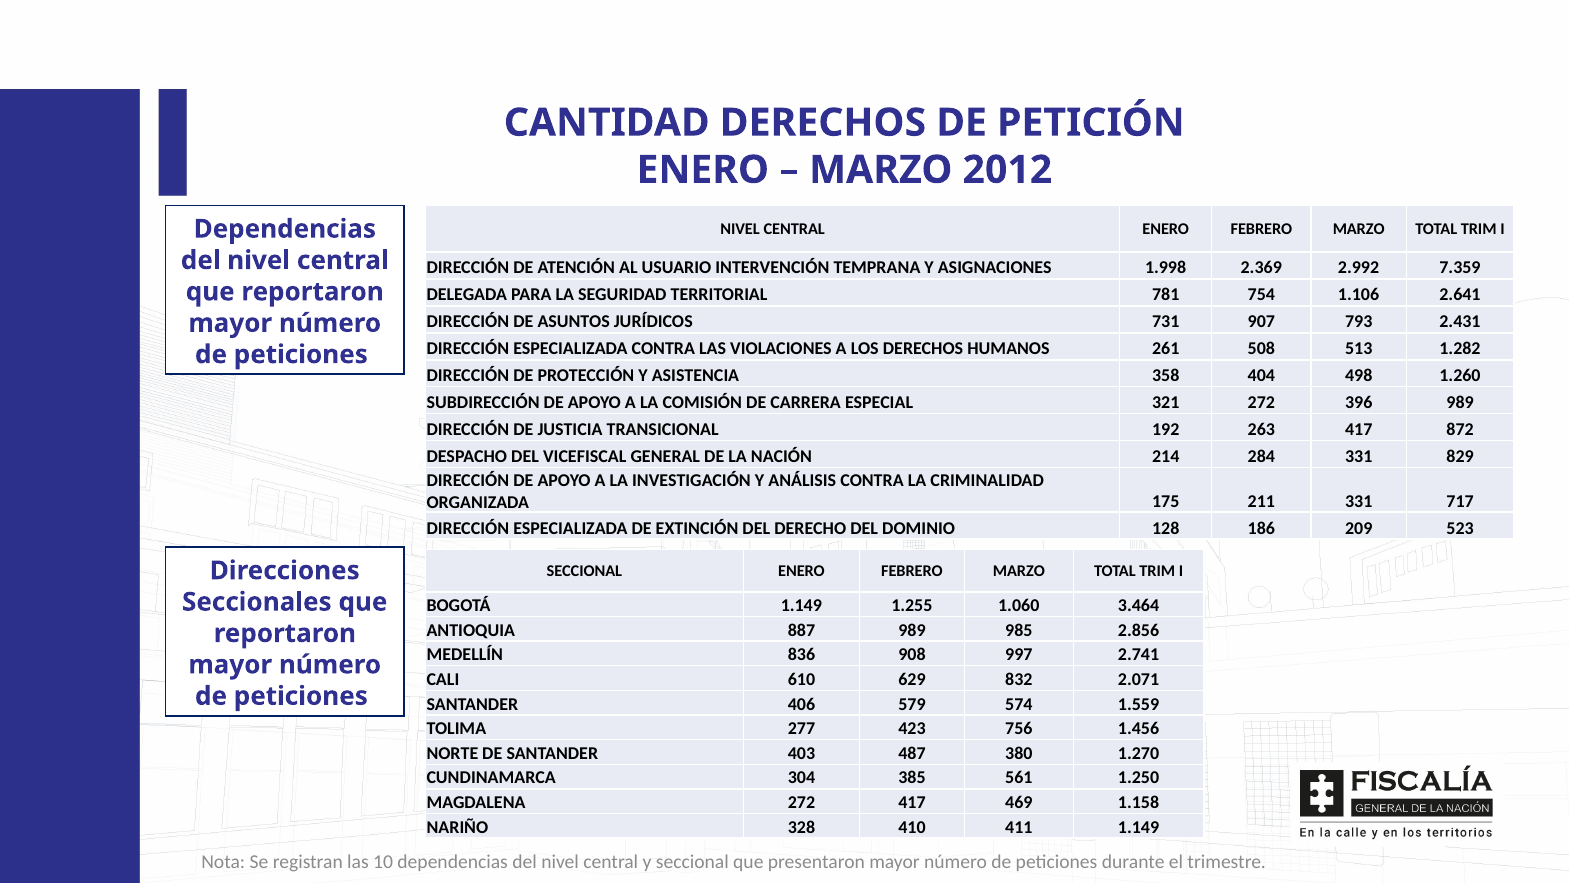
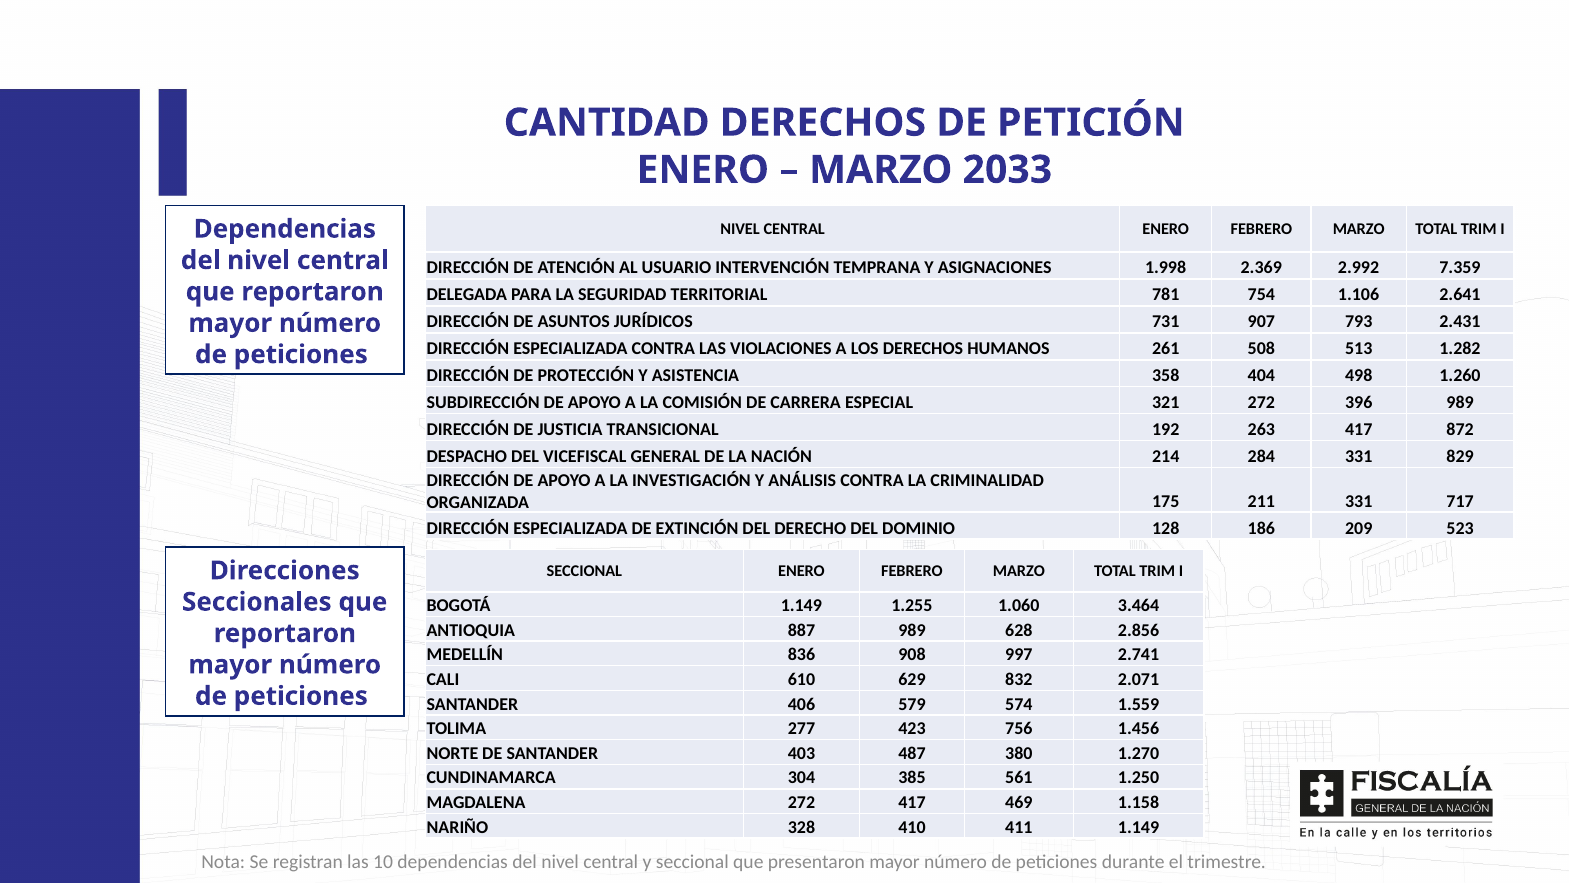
2012: 2012 -> 2033
985: 985 -> 628
